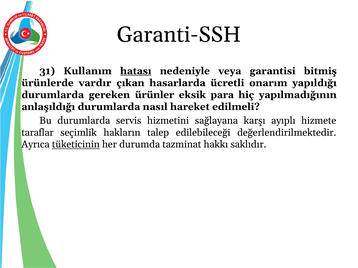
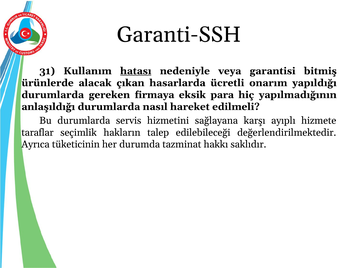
vardır: vardır -> alacak
ürünler: ürünler -> firmaya
tüketicinin underline: present -> none
